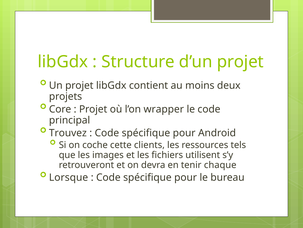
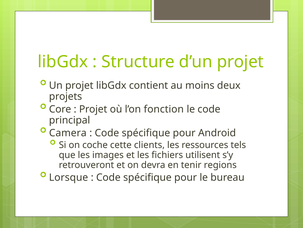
wrapper: wrapper -> fonction
Trouvez: Trouvez -> Camera
chaque: chaque -> regions
